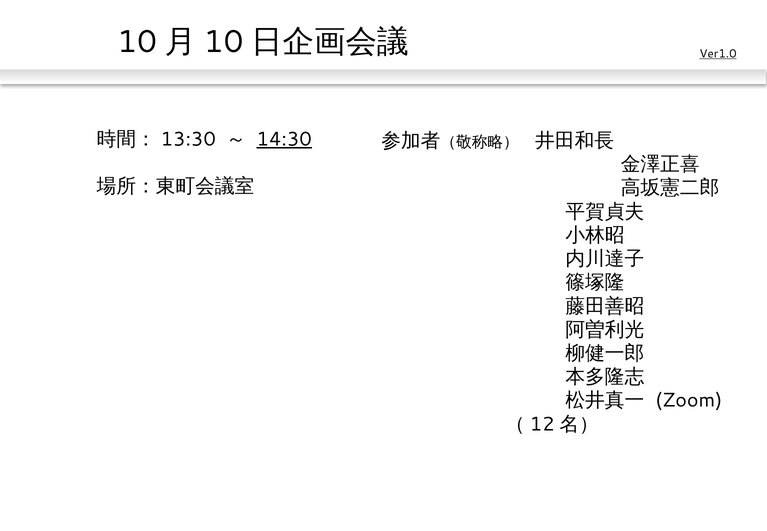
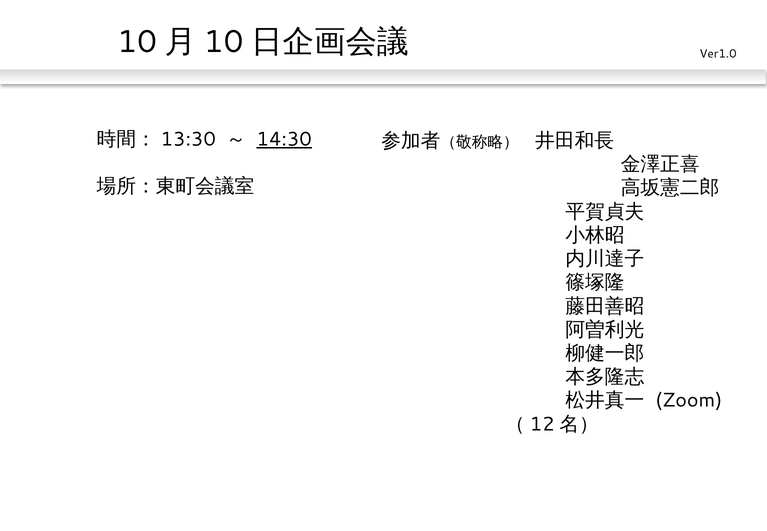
Ver1.0 underline: present -> none
